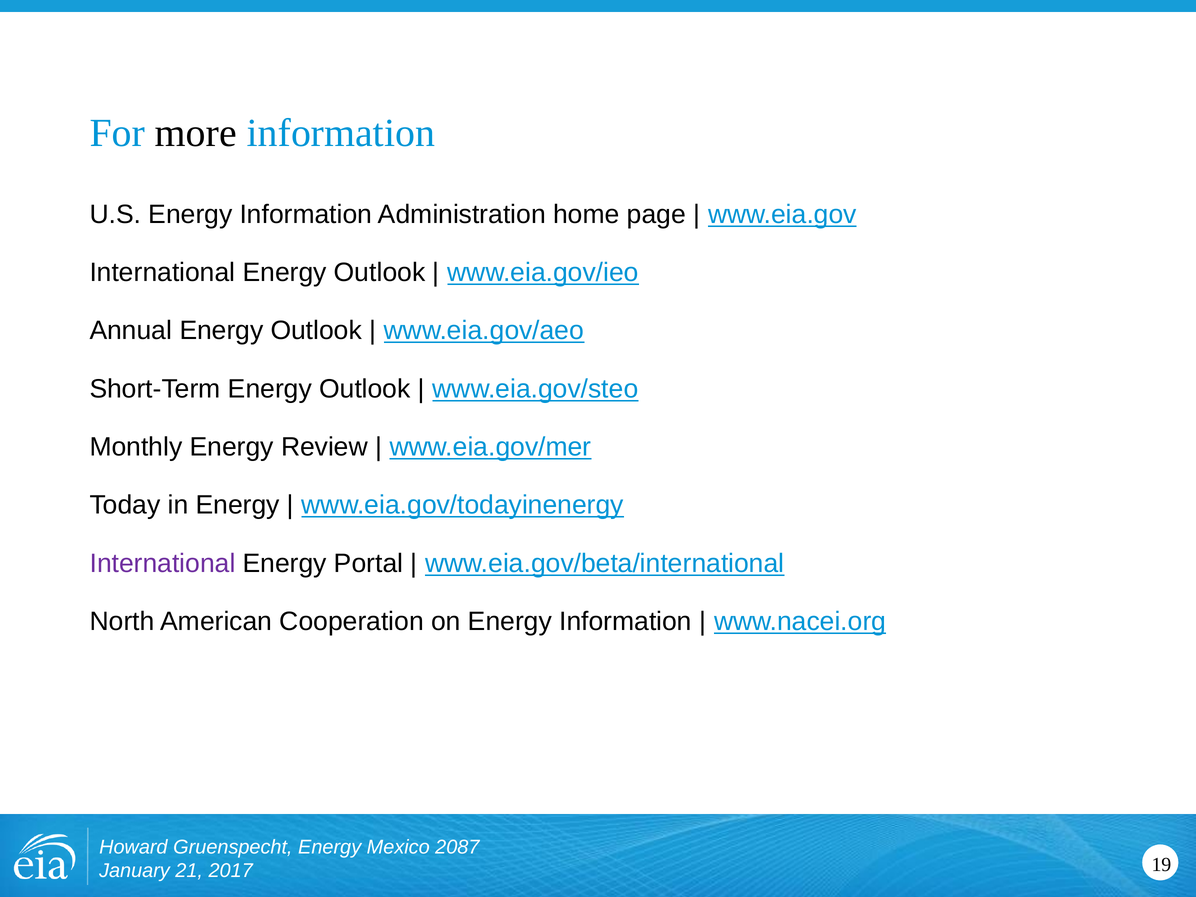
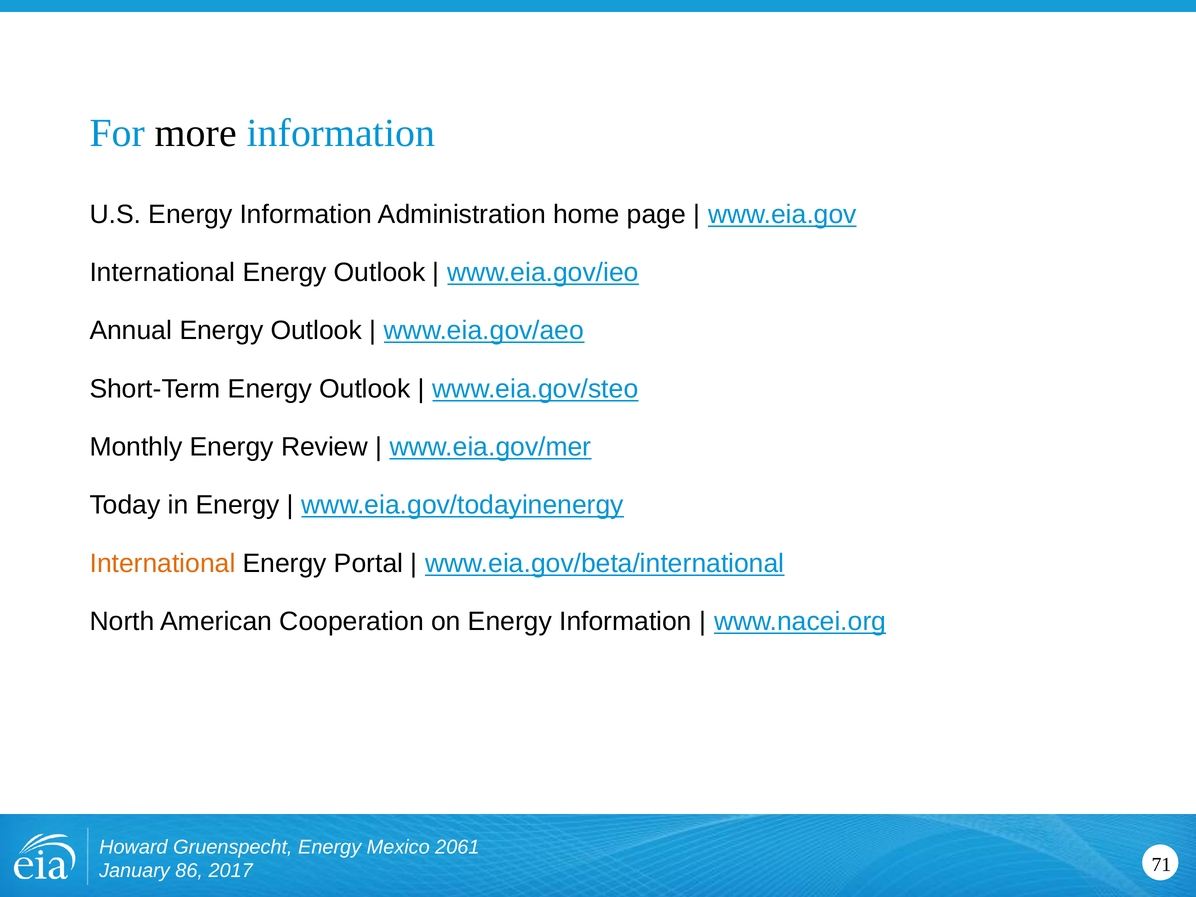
International at (163, 563) colour: purple -> orange
2087: 2087 -> 2061
21: 21 -> 86
19: 19 -> 71
